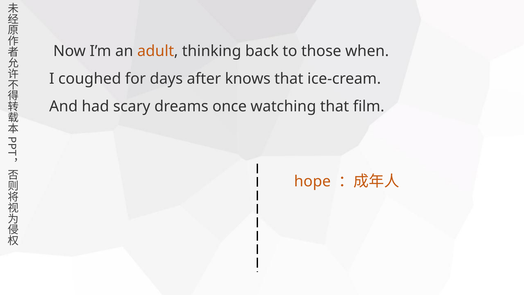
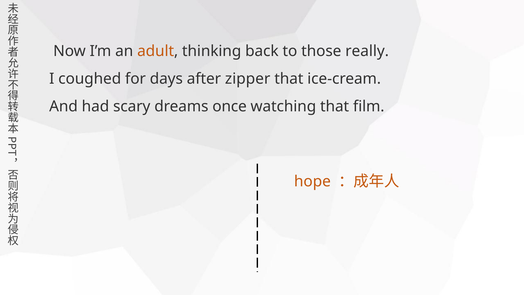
when: when -> really
knows: knows -> zipper
